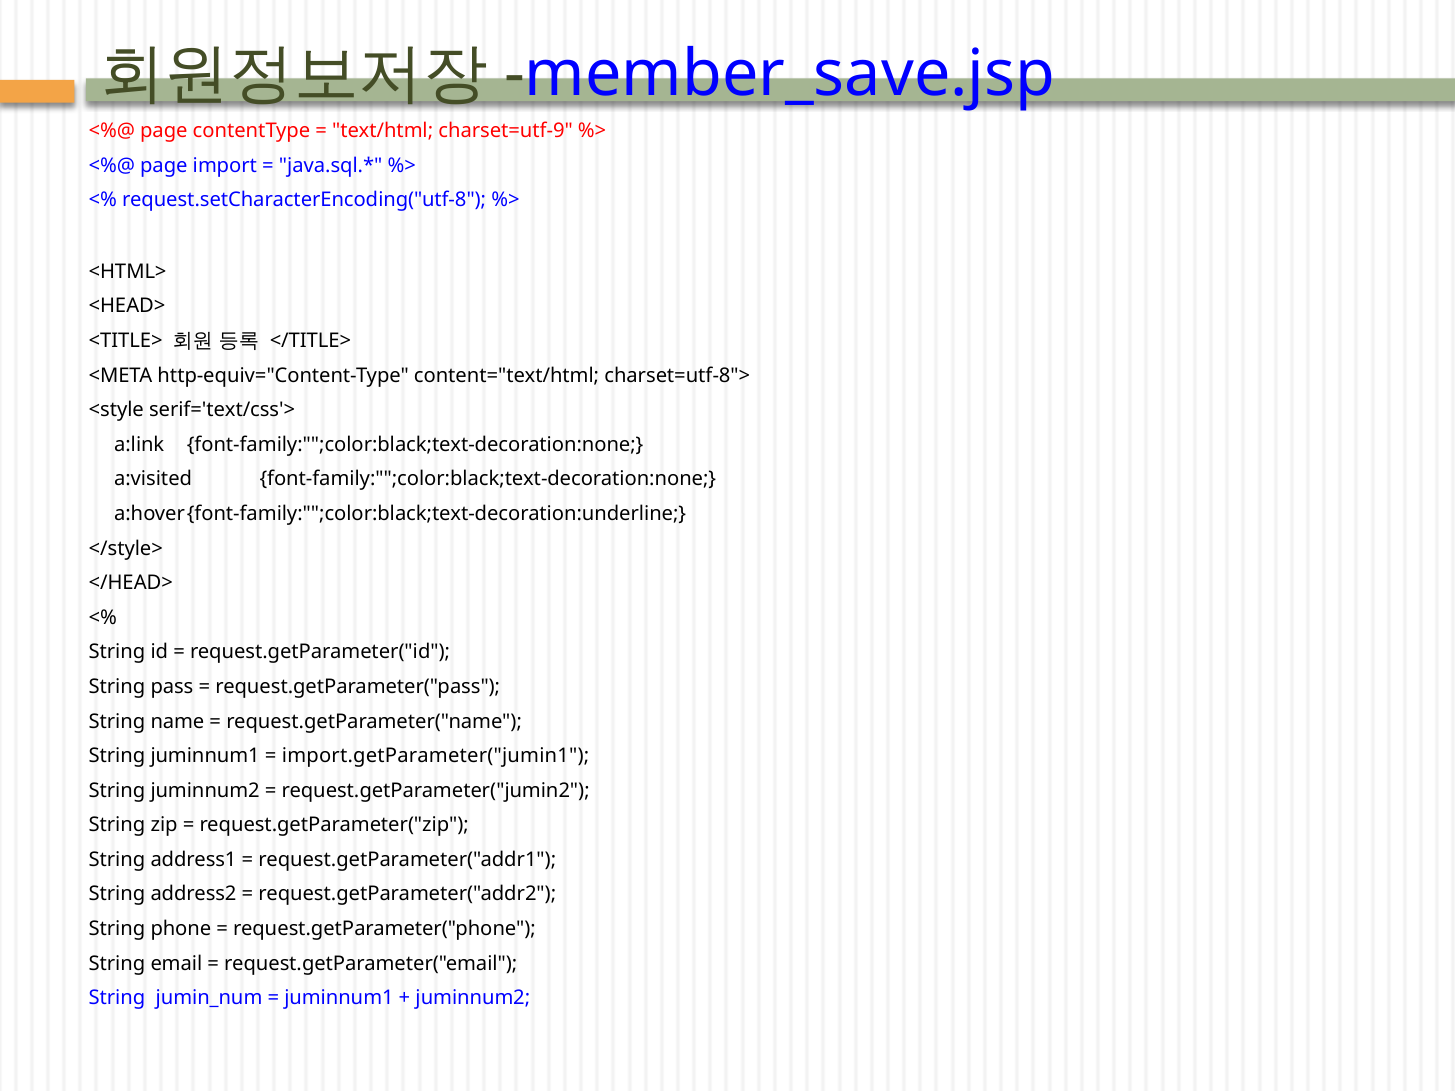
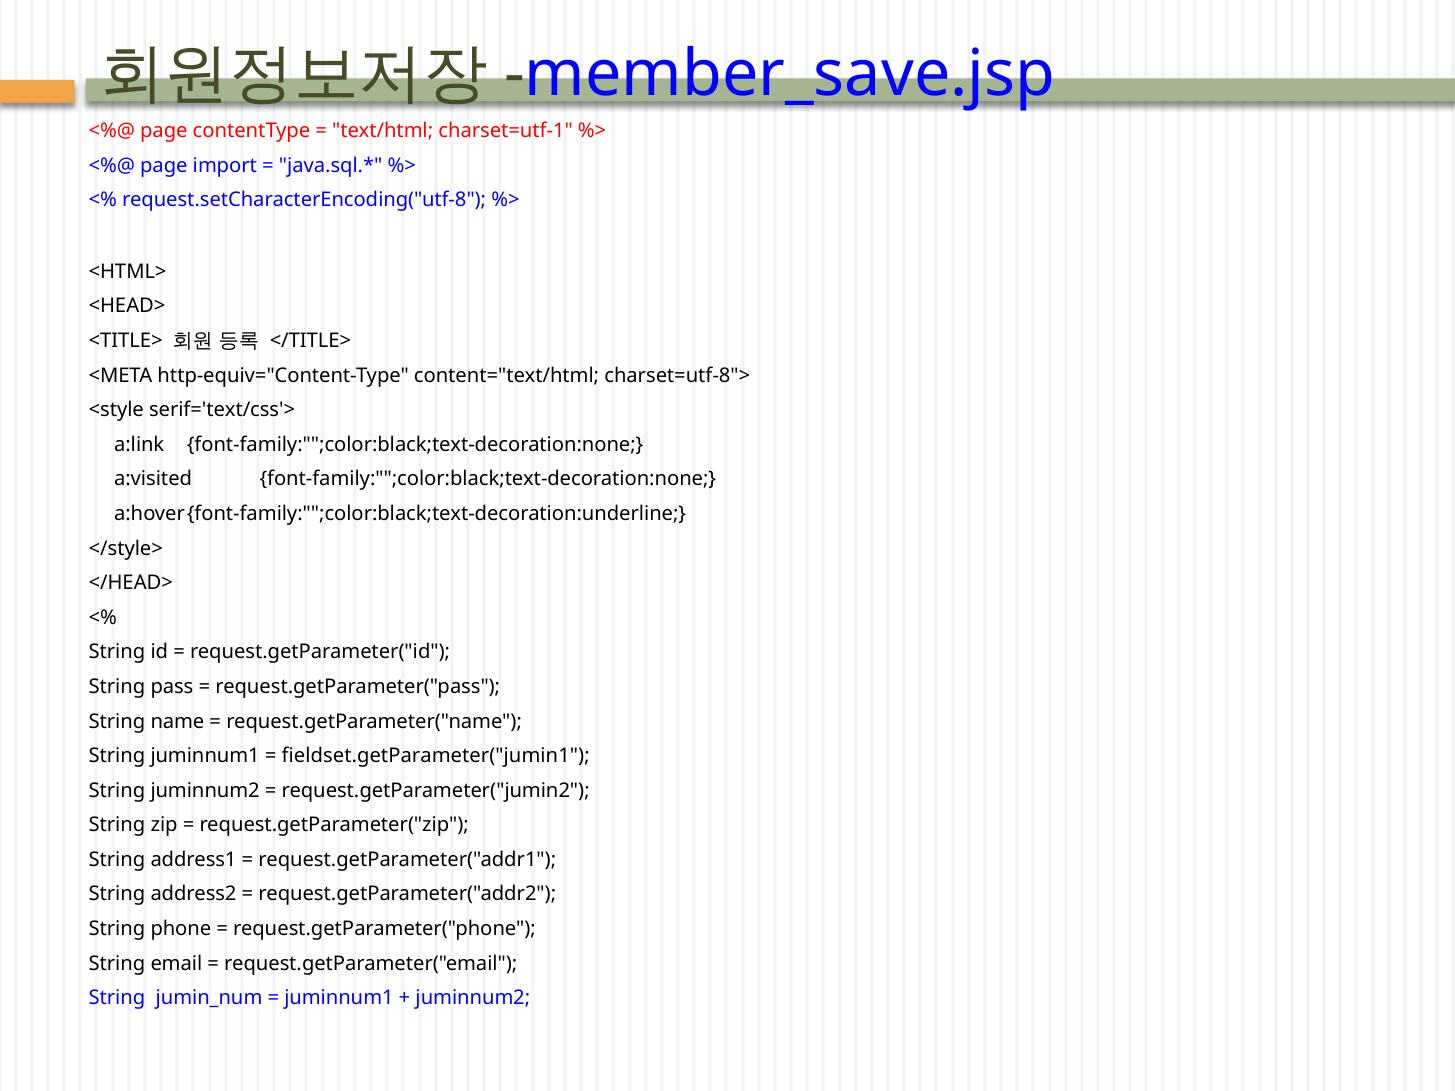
charset=utf-9: charset=utf-9 -> charset=utf-1
import.getParameter("jumin1: import.getParameter("jumin1 -> fieldset.getParameter("jumin1
